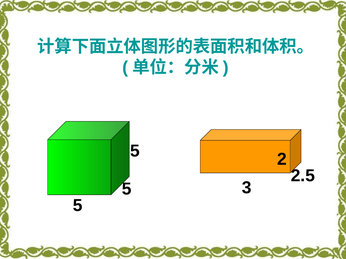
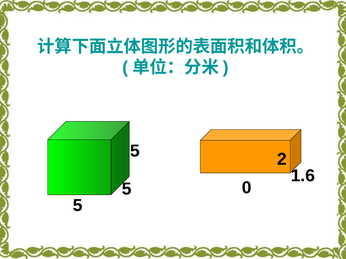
2.5: 2.5 -> 1.6
3: 3 -> 0
